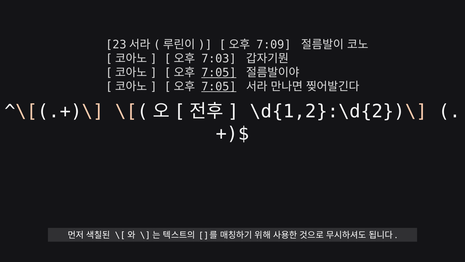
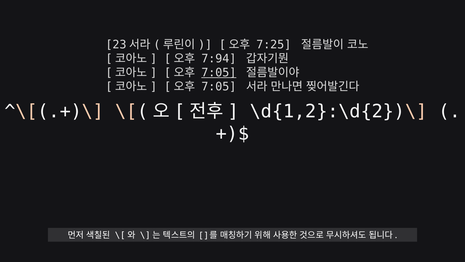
7:09: 7:09 -> 7:25
7:03: 7:03 -> 7:94
7:05 at (219, 87) underline: present -> none
